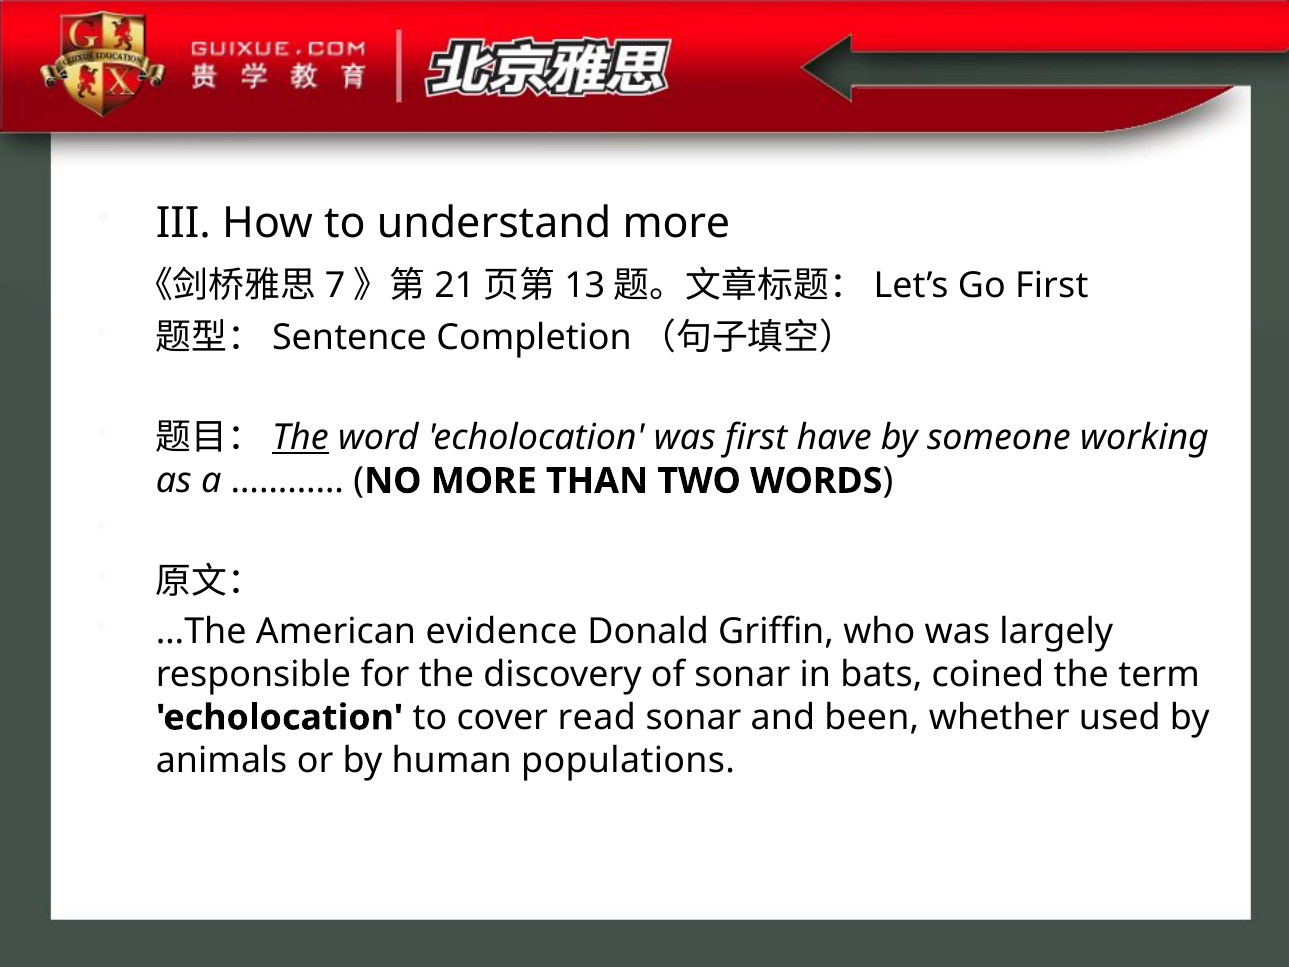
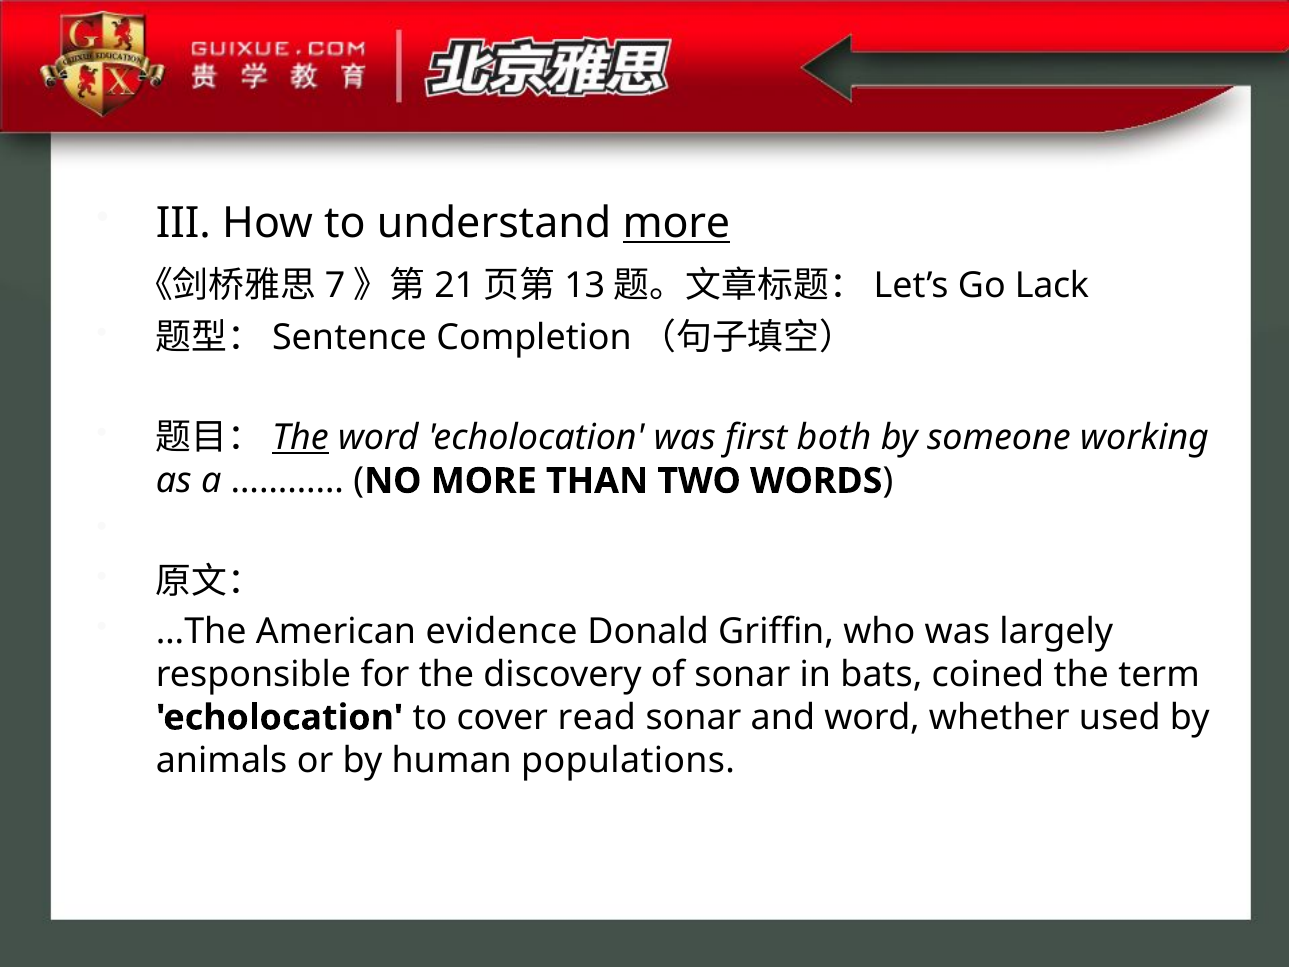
more at (676, 223) underline: none -> present
Go First: First -> Lack
have: have -> both
and been: been -> word
